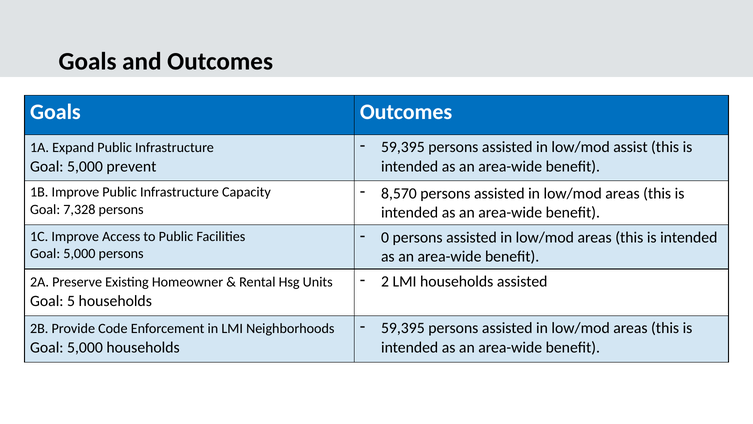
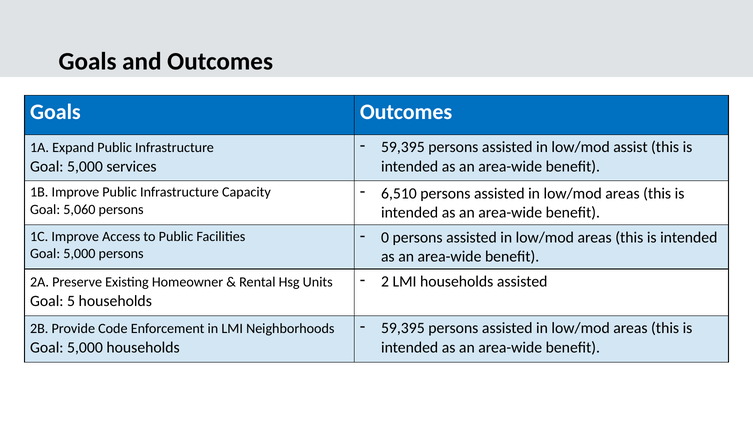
prevent: prevent -> services
8,570: 8,570 -> 6,510
7,328: 7,328 -> 5,060
